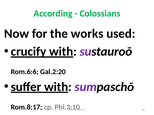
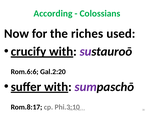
works: works -> riches
